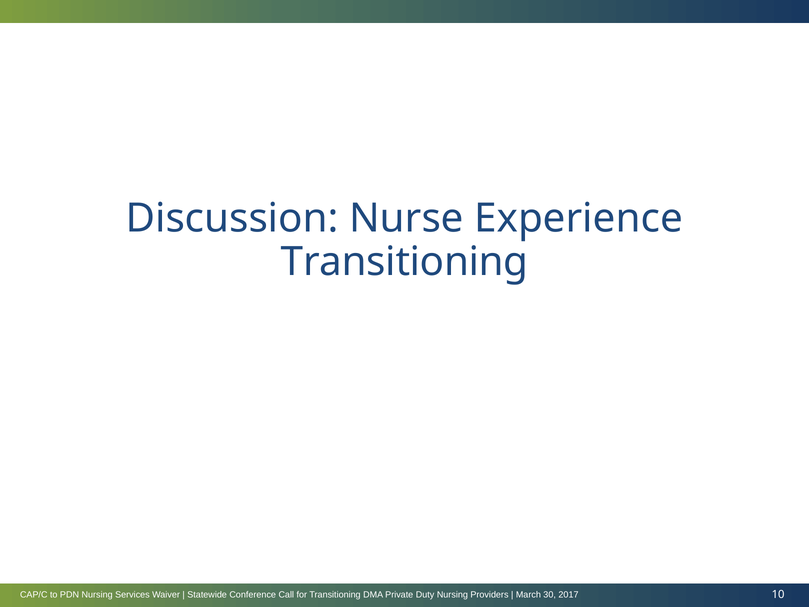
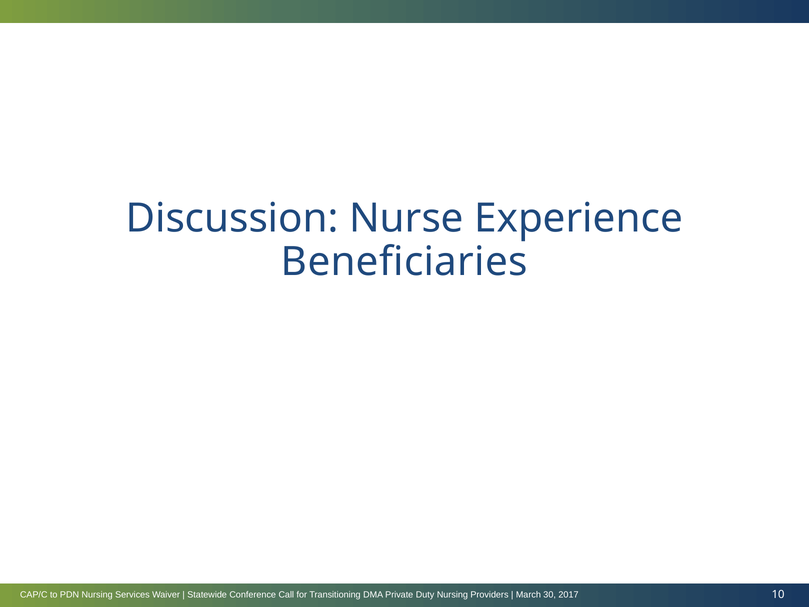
Transitioning at (405, 262): Transitioning -> Beneficiaries
